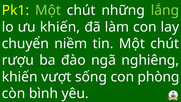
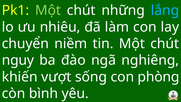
lắng colour: light green -> light blue
ưu khiến: khiến -> nhiêu
rượu: rượu -> nguy
